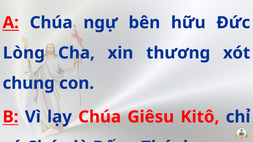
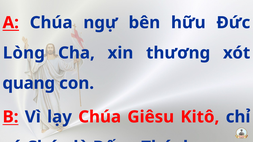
chung: chung -> quang
